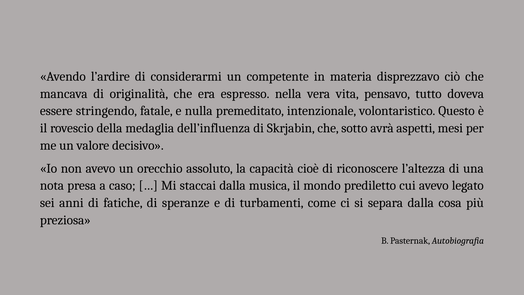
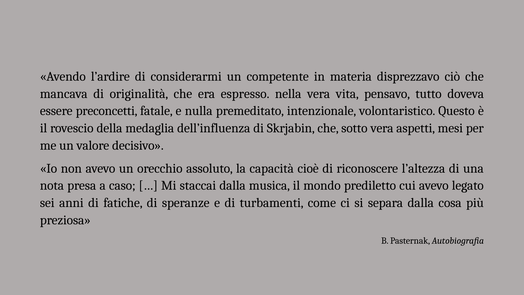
stringendo: stringendo -> preconcetti
sotto avrà: avrà -> vera
